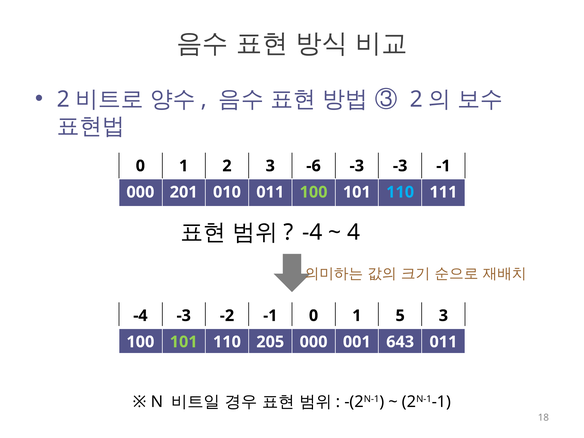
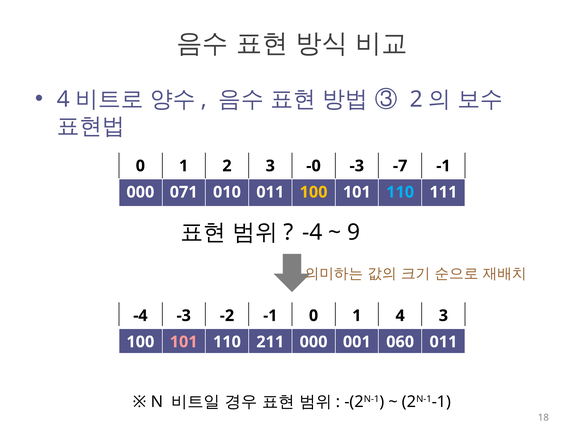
2 at (63, 99): 2 -> 4
-6: -6 -> -0
-3 -3: -3 -> -7
201: 201 -> 071
100 at (314, 192) colour: light green -> yellow
4: 4 -> 9
1 5: 5 -> 4
101 at (184, 342) colour: light green -> pink
205: 205 -> 211
643: 643 -> 060
